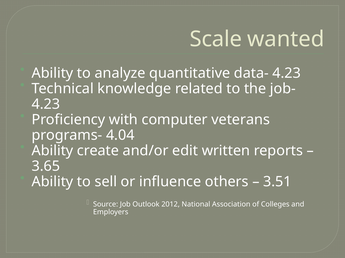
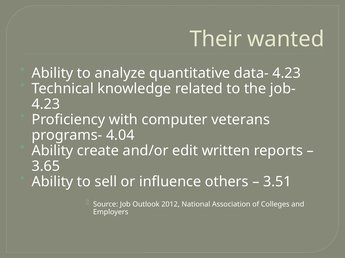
Scale: Scale -> Their
